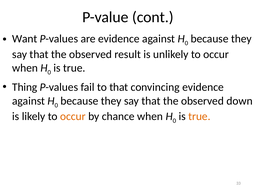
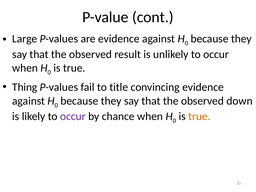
Want: Want -> Large
to that: that -> title
occur at (73, 116) colour: orange -> purple
